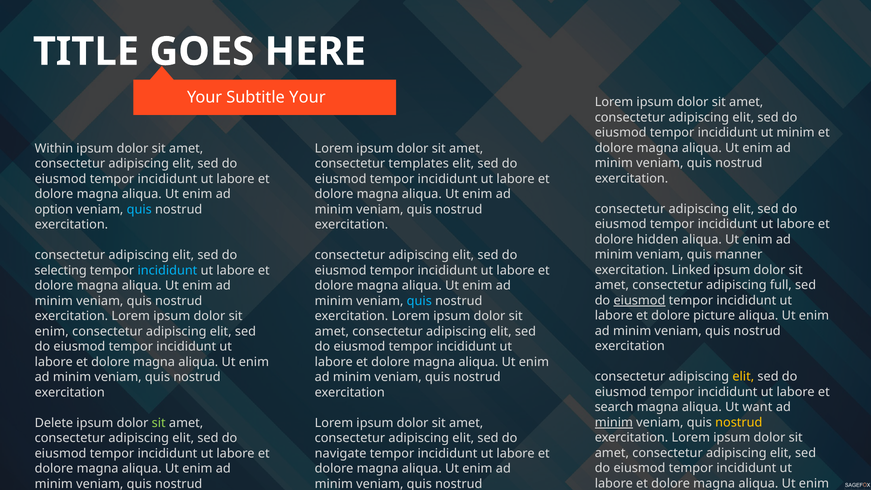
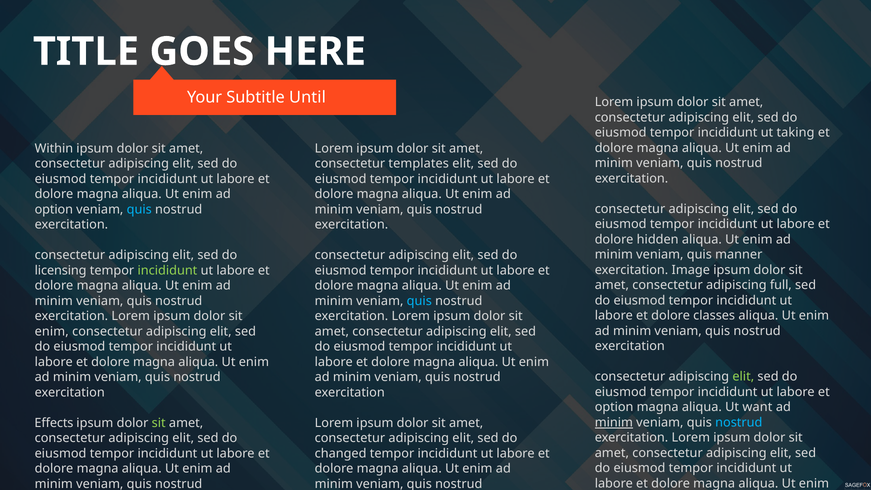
Subtitle Your: Your -> Until
ut minim: minim -> taking
Linked: Linked -> Image
selecting: selecting -> licensing
incididunt at (167, 270) colour: light blue -> light green
eiusmod at (639, 300) underline: present -> none
picture: picture -> classes
elit at (743, 377) colour: yellow -> light green
search at (614, 407): search -> option
nostrud at (739, 422) colour: yellow -> light blue
Delete: Delete -> Effects
navigate: navigate -> changed
